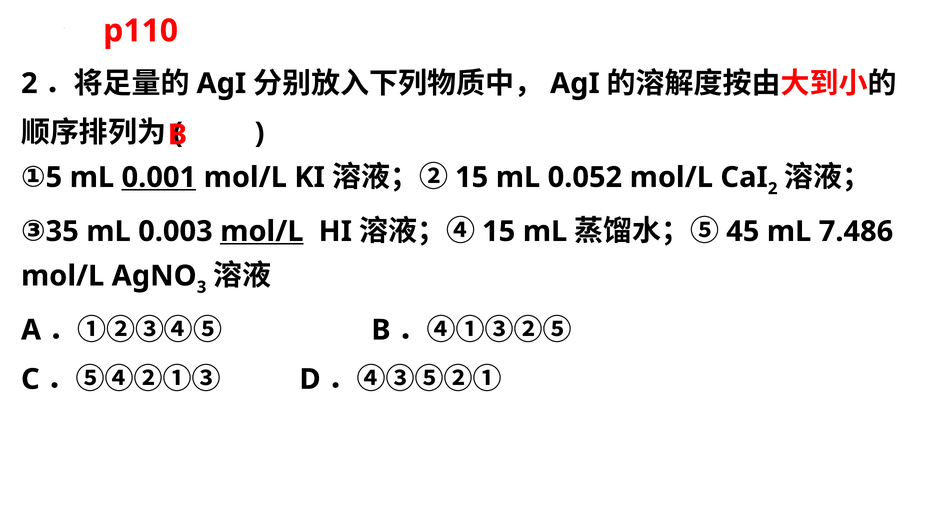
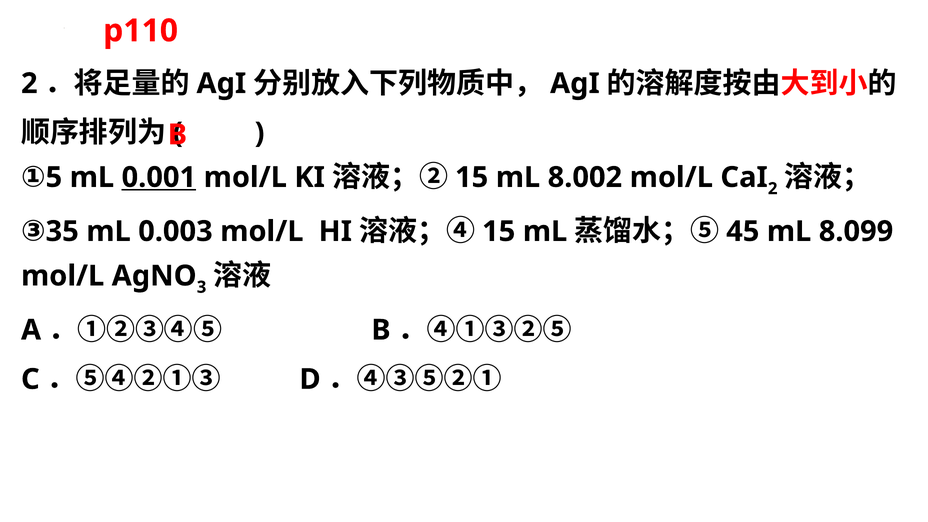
0.052: 0.052 -> 8.002
mol/L at (262, 231) underline: present -> none
7.486: 7.486 -> 8.099
